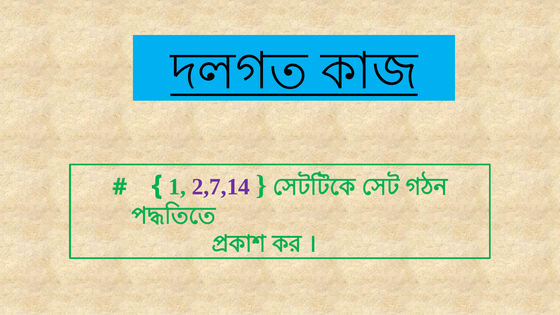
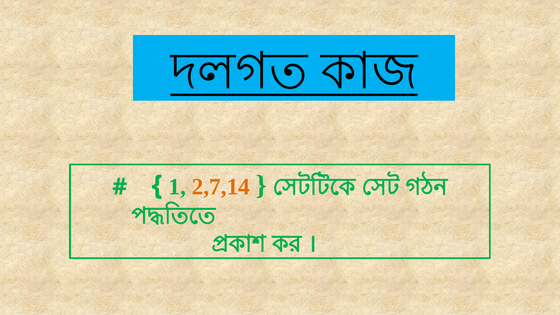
2,7,14 colour: purple -> orange
